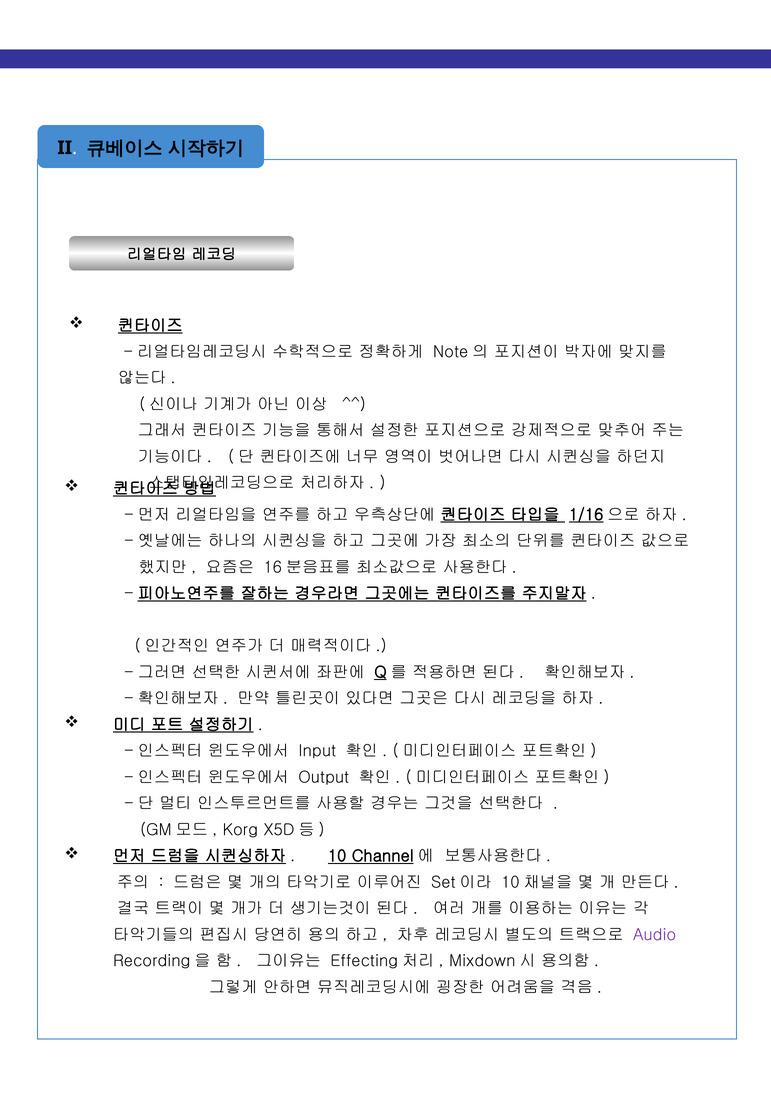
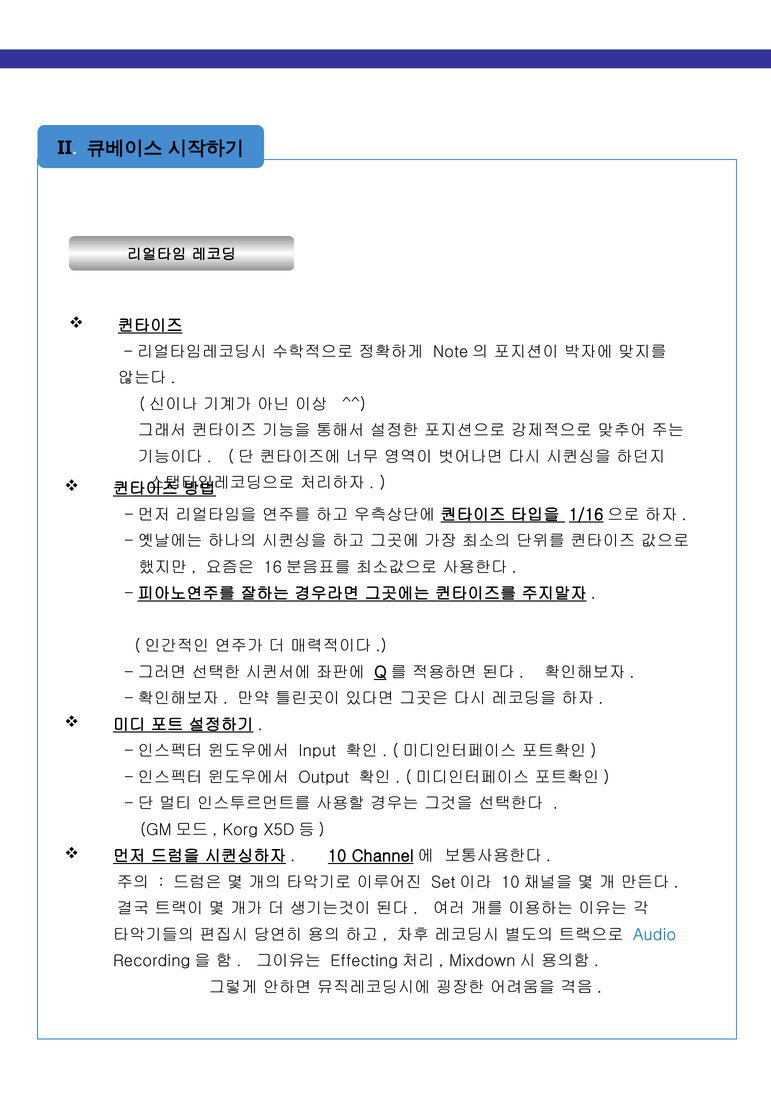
Audio colour: purple -> blue
